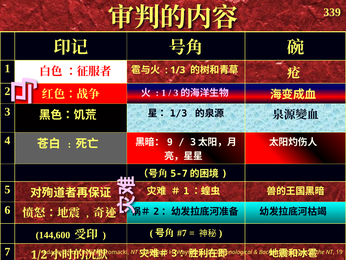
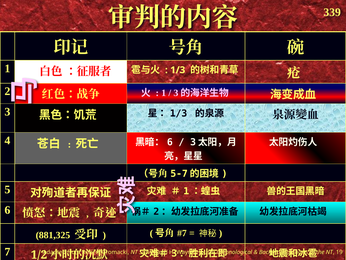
9 at (170, 142): 9 -> 6
144,600: 144,600 -> 881,325
